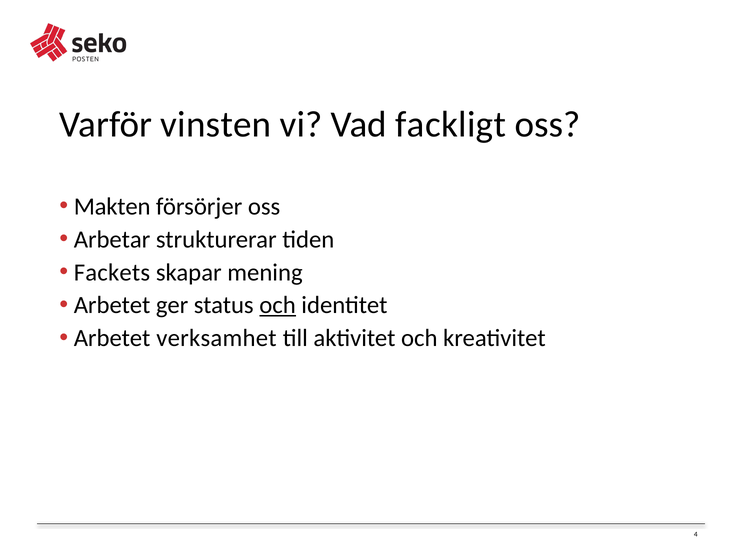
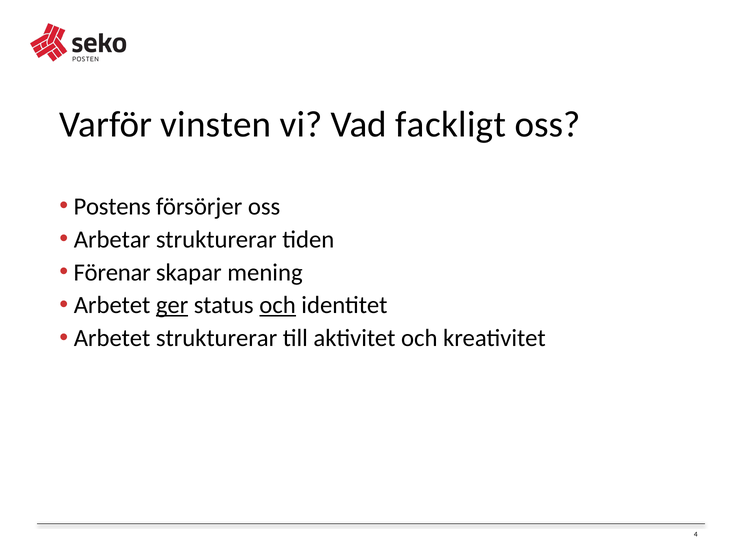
Makten: Makten -> Postens
Fackets: Fackets -> Förenar
ger underline: none -> present
Arbetet verksamhet: verksamhet -> strukturerar
